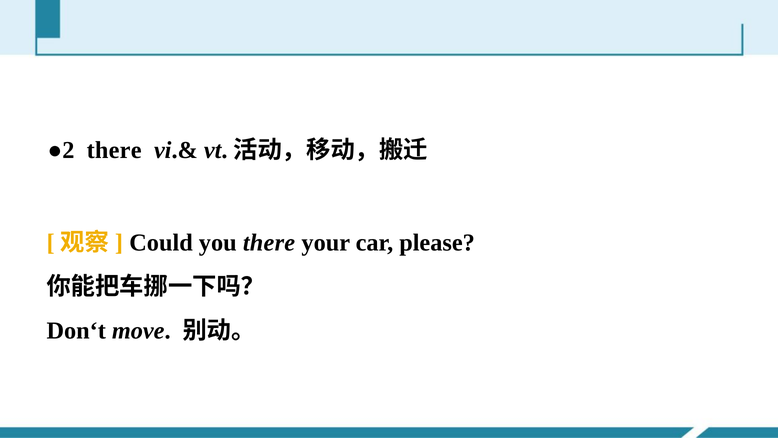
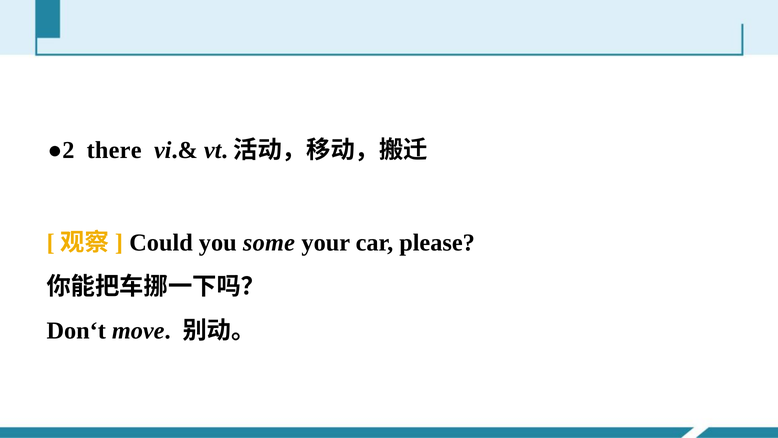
you there: there -> some
